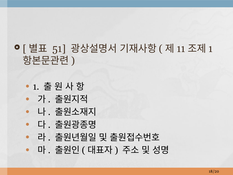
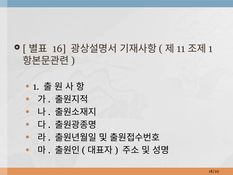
51: 51 -> 16
